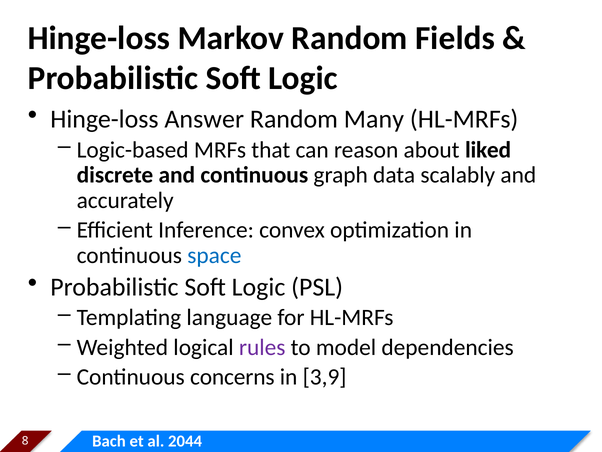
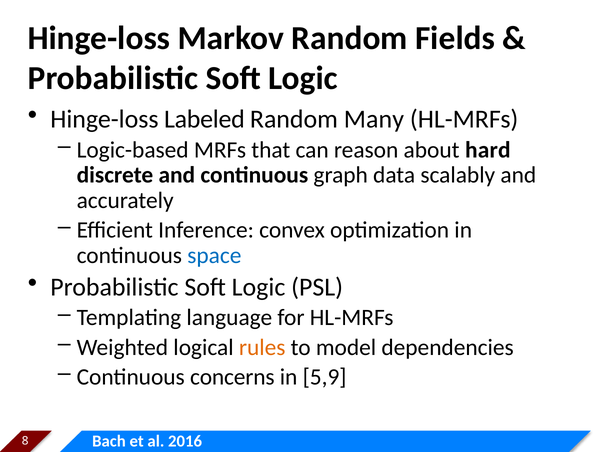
Answer: Answer -> Labeled
liked: liked -> hard
rules colour: purple -> orange
3,9: 3,9 -> 5,9
2044: 2044 -> 2016
